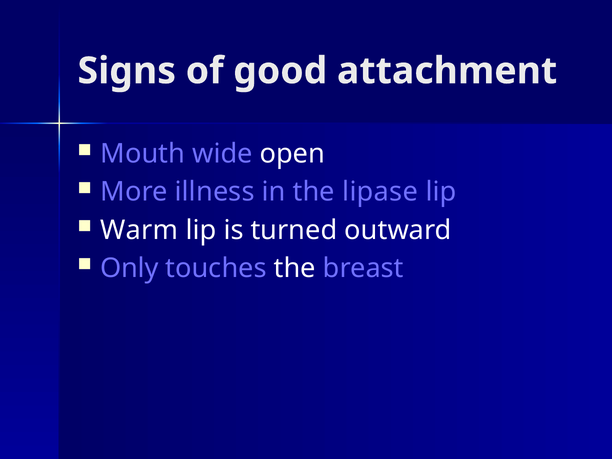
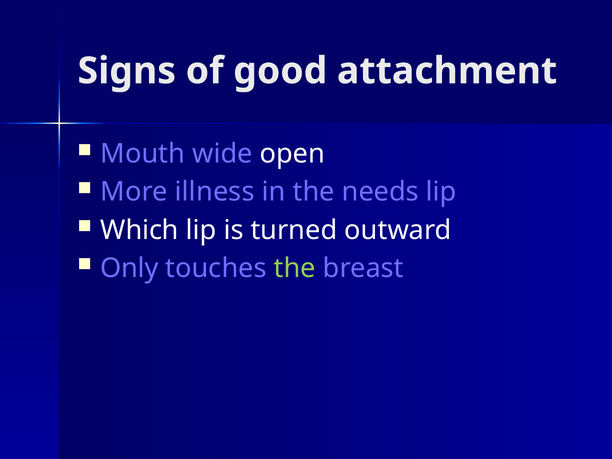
lipase: lipase -> needs
Warm: Warm -> Which
the at (295, 268) colour: white -> light green
